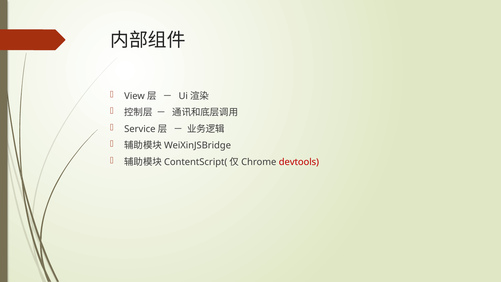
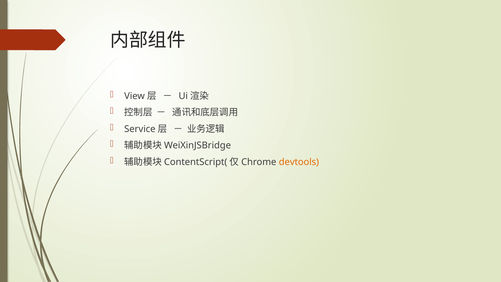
devtools colour: red -> orange
